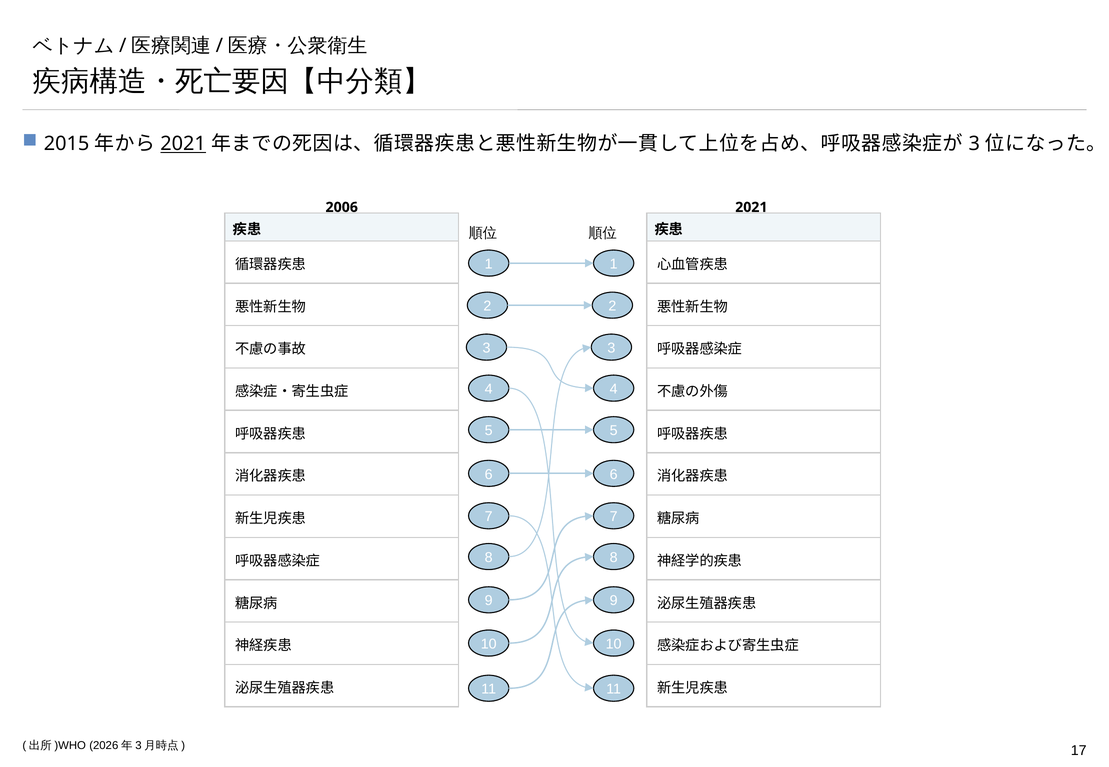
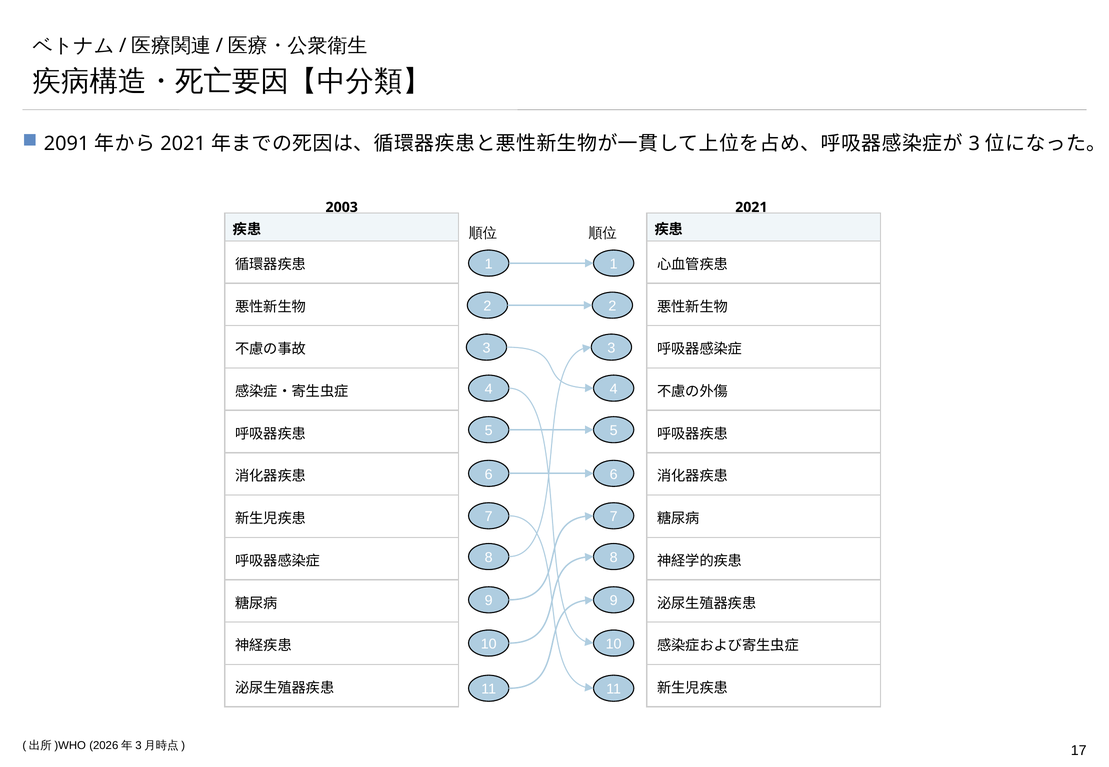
2015: 2015 -> 2091
2021 at (183, 144) underline: present -> none
2006: 2006 -> 2003
